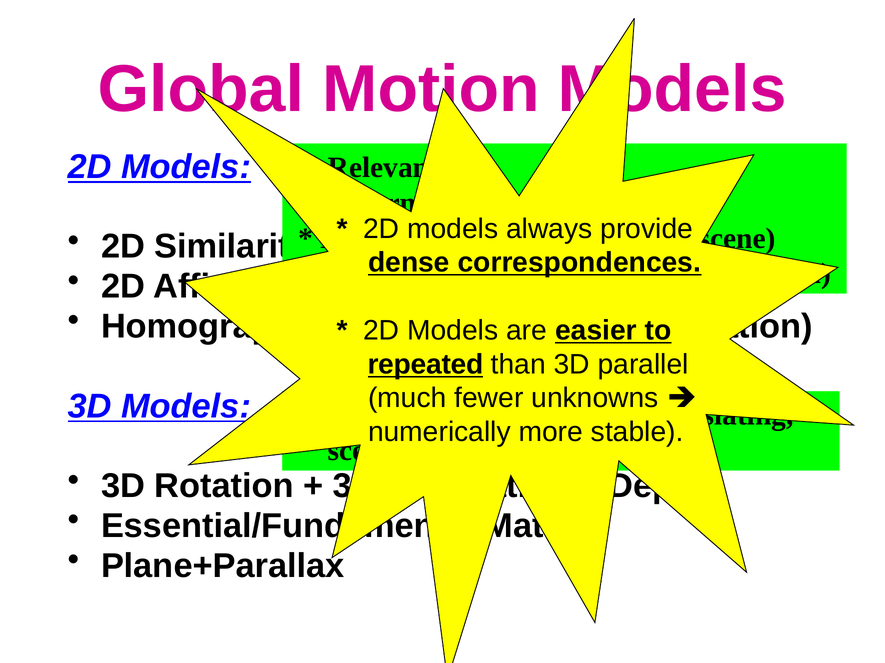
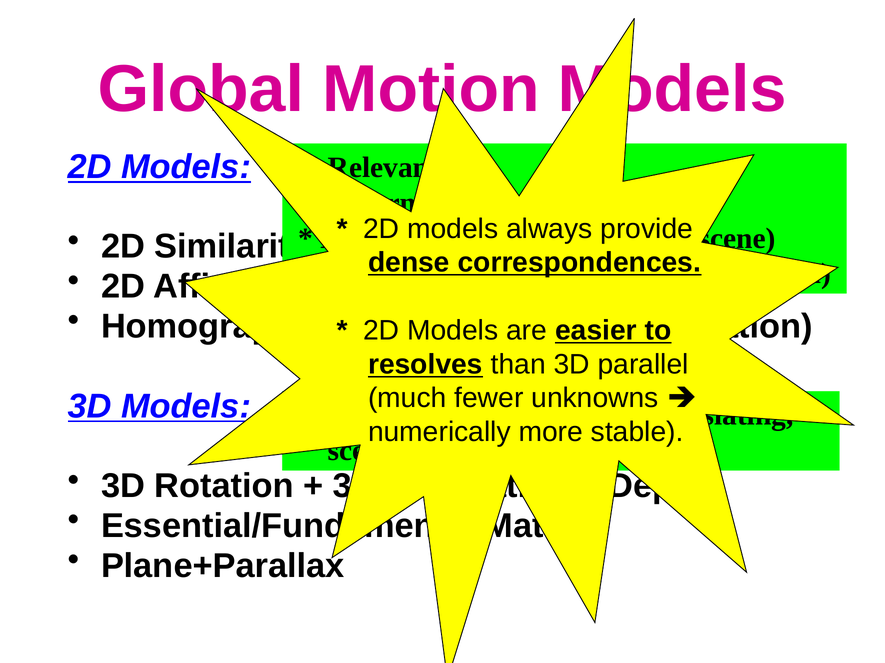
repeated: repeated -> resolves
